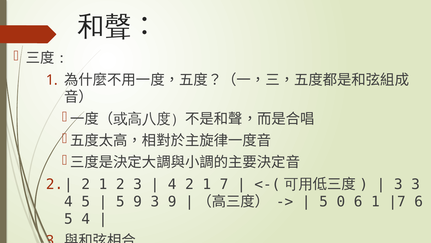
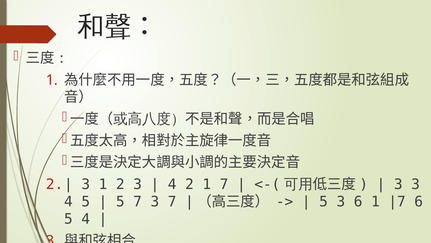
2 at (86, 184): 2 -> 3
5 9: 9 -> 7
3 9: 9 -> 7
5 0: 0 -> 3
